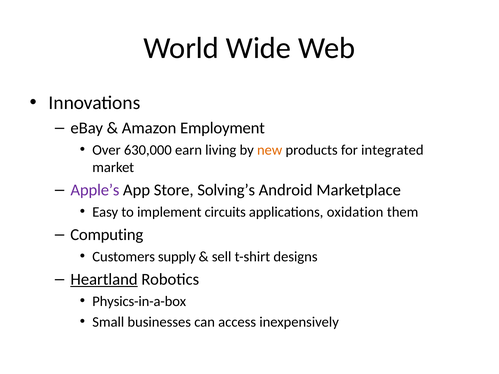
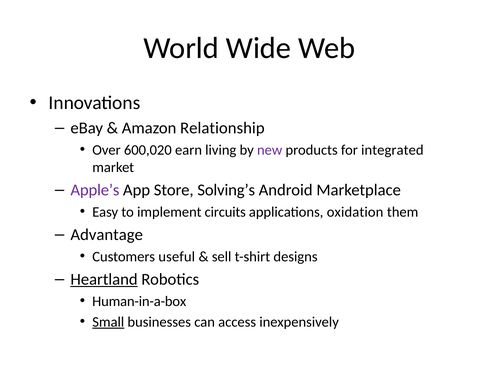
Employment: Employment -> Relationship
630,000: 630,000 -> 600,020
new colour: orange -> purple
Computing: Computing -> Advantage
supply: supply -> useful
Physics-in-a-box: Physics-in-a-box -> Human-in-a-box
Small underline: none -> present
